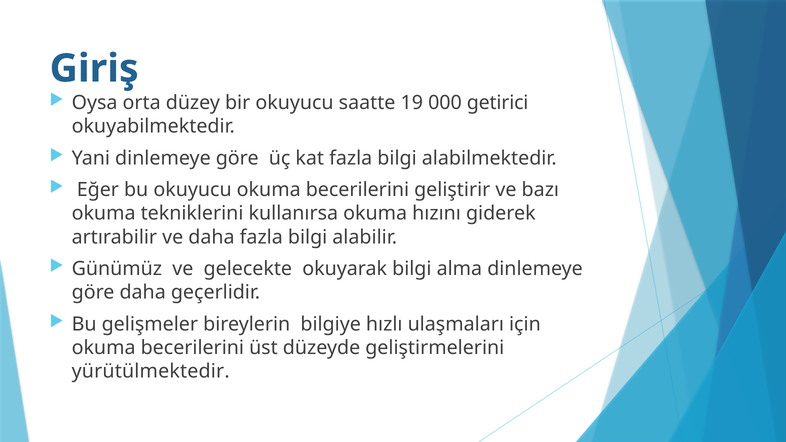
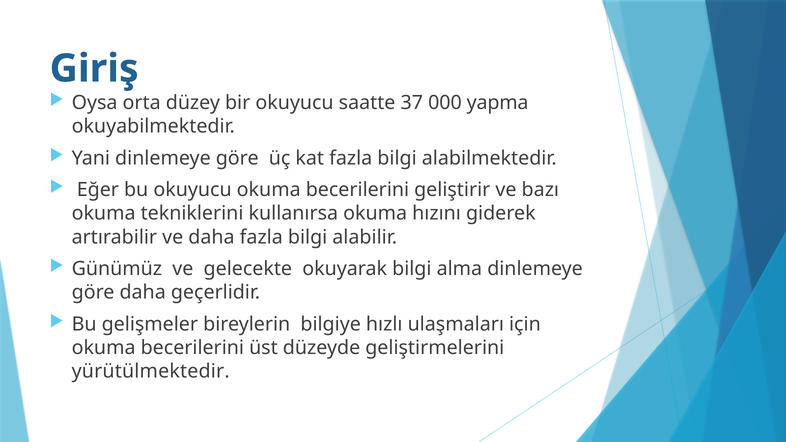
19: 19 -> 37
getirici: getirici -> yapma
